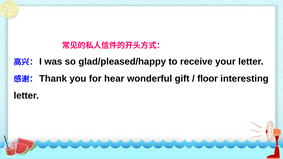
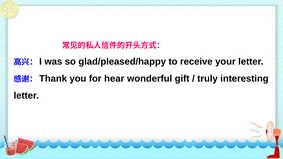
floor: floor -> truly
